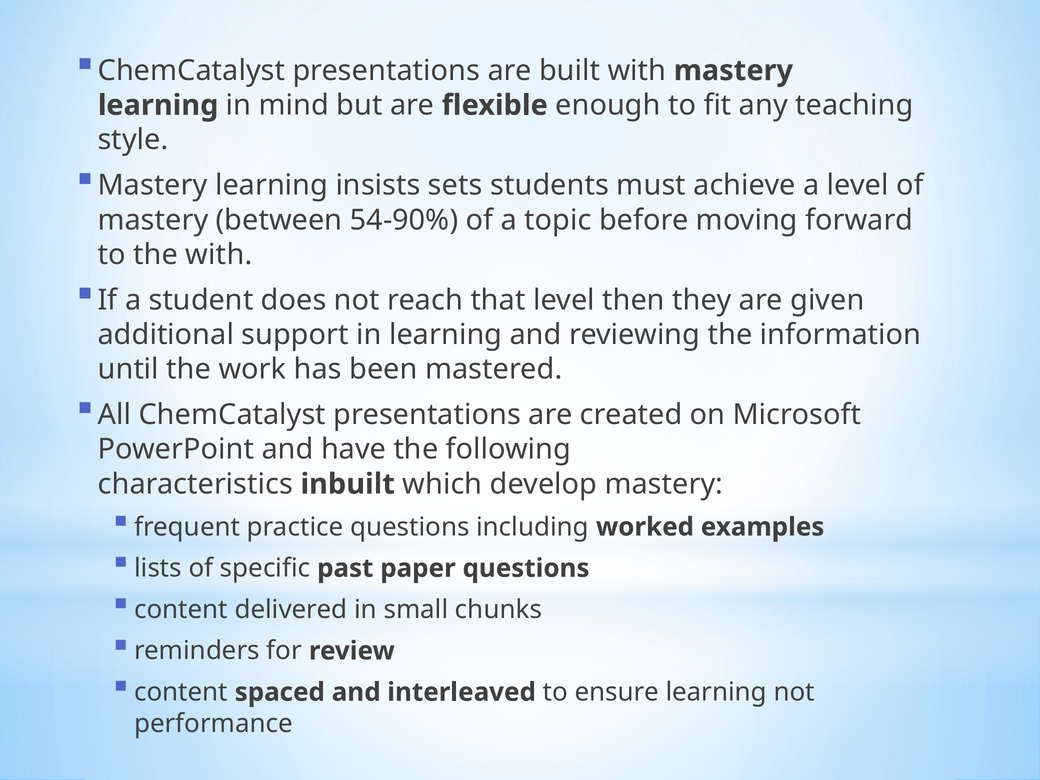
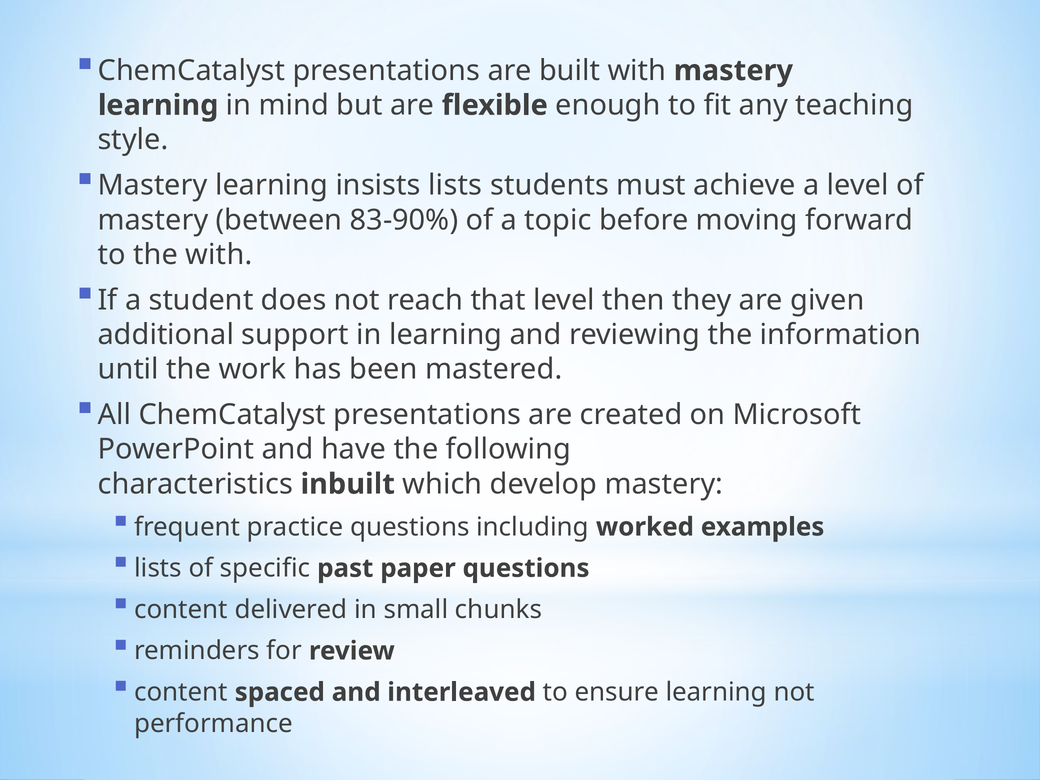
insists sets: sets -> lists
54-90%: 54-90% -> 83-90%
